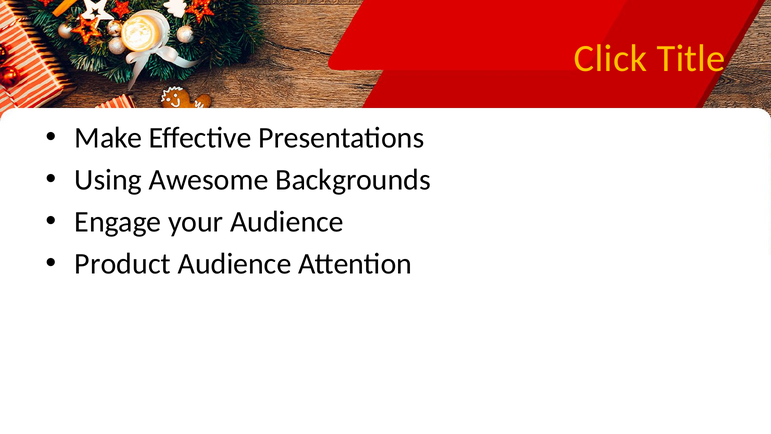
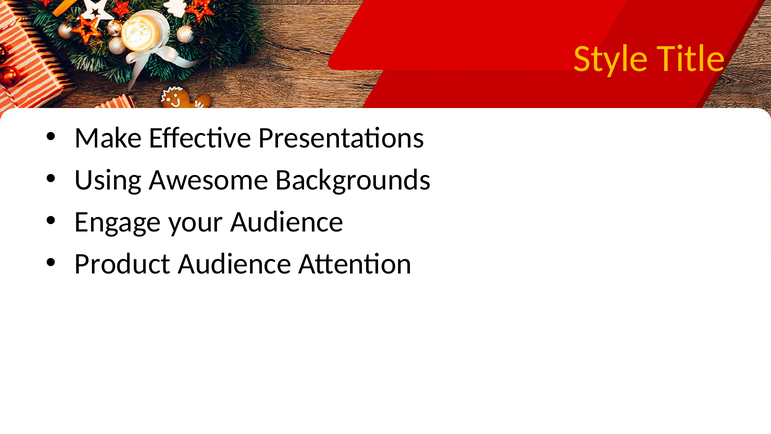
Click: Click -> Style
